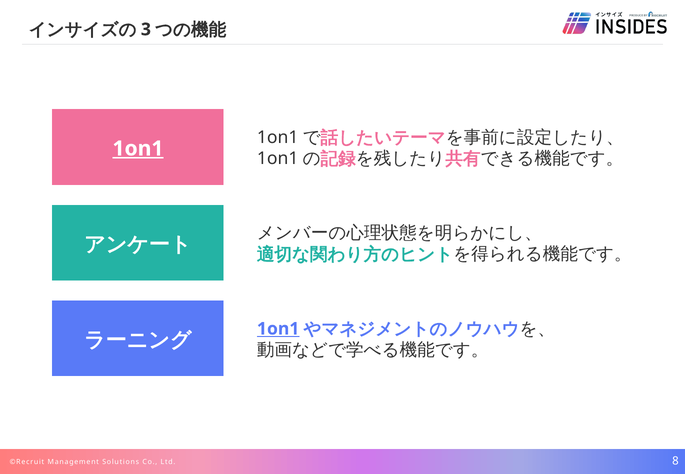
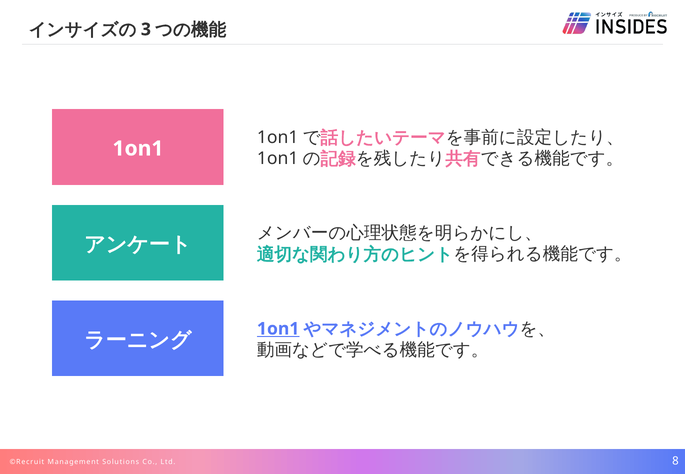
1on1 at (138, 149) underline: present -> none
